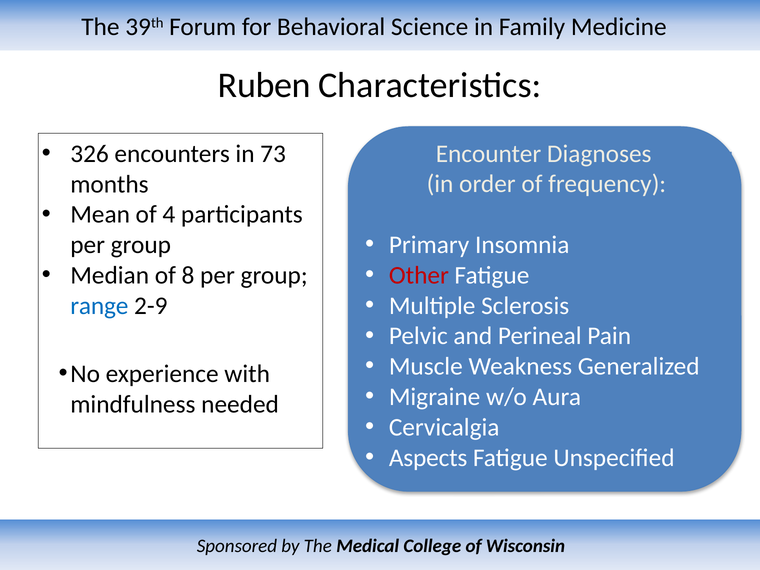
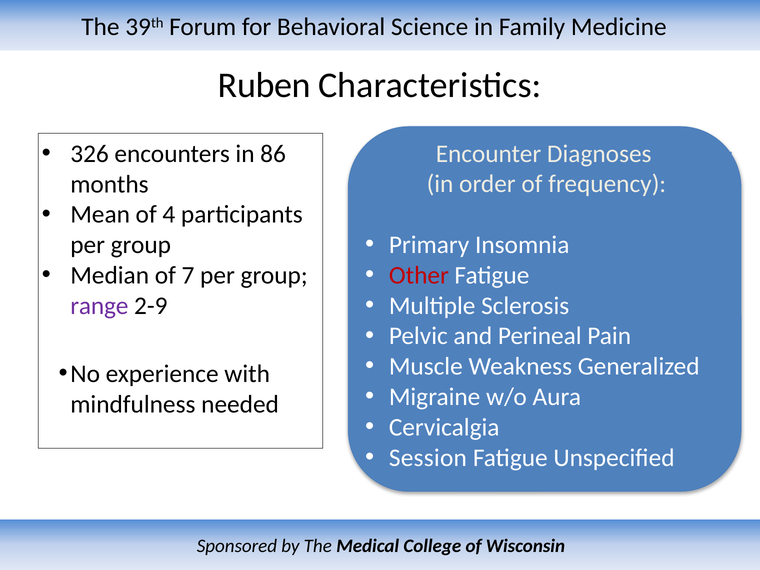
73: 73 -> 86
8: 8 -> 7
range colour: blue -> purple
Aspects: Aspects -> Session
